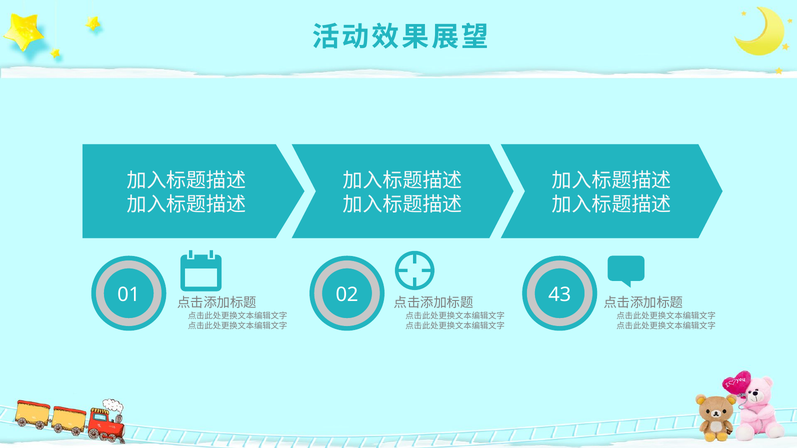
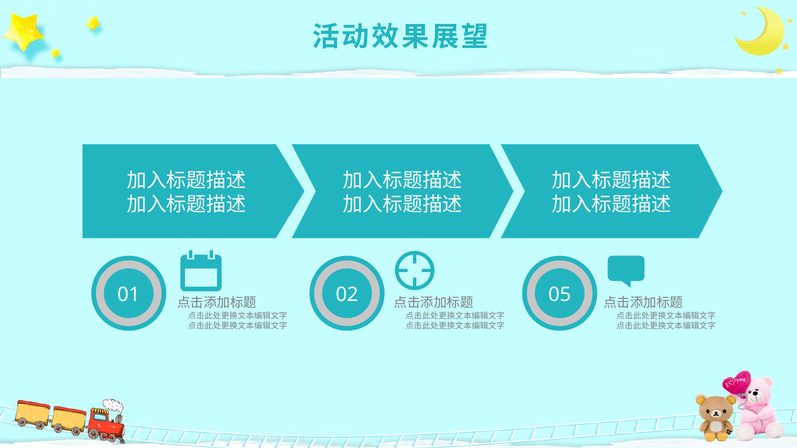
43: 43 -> 05
